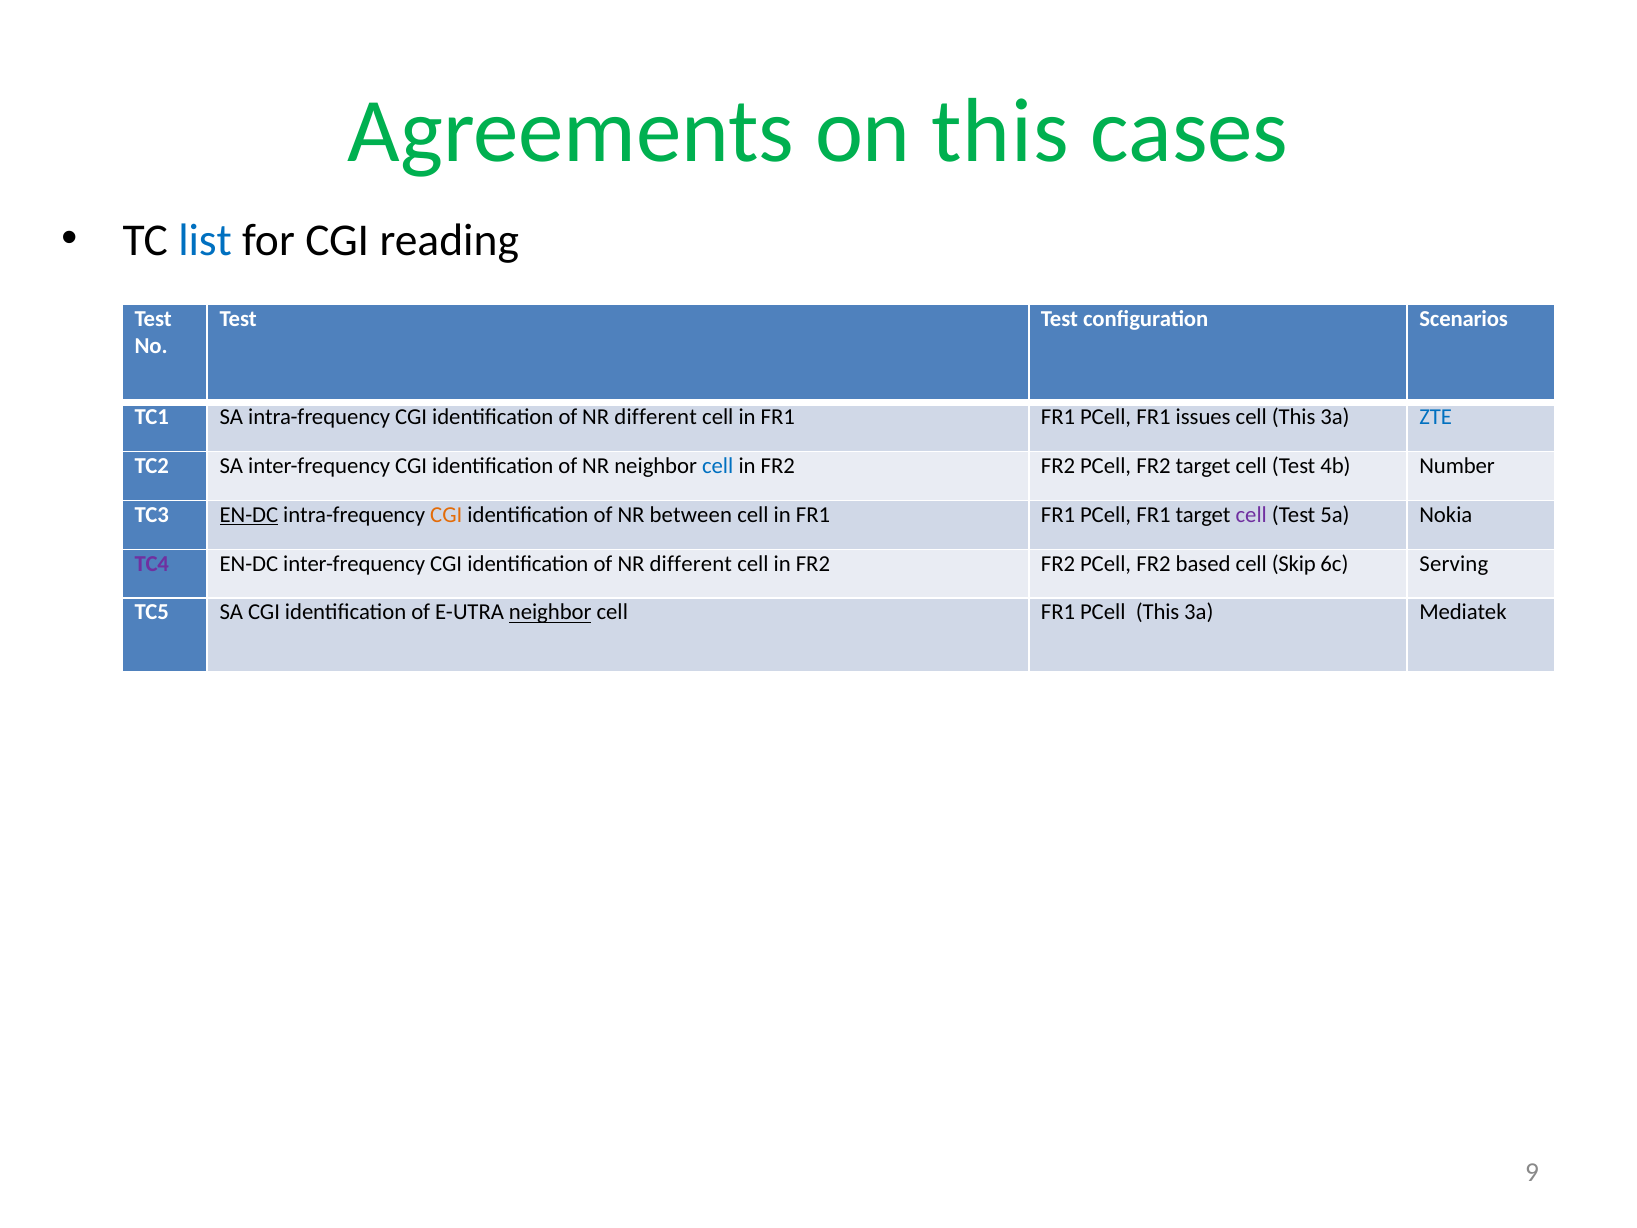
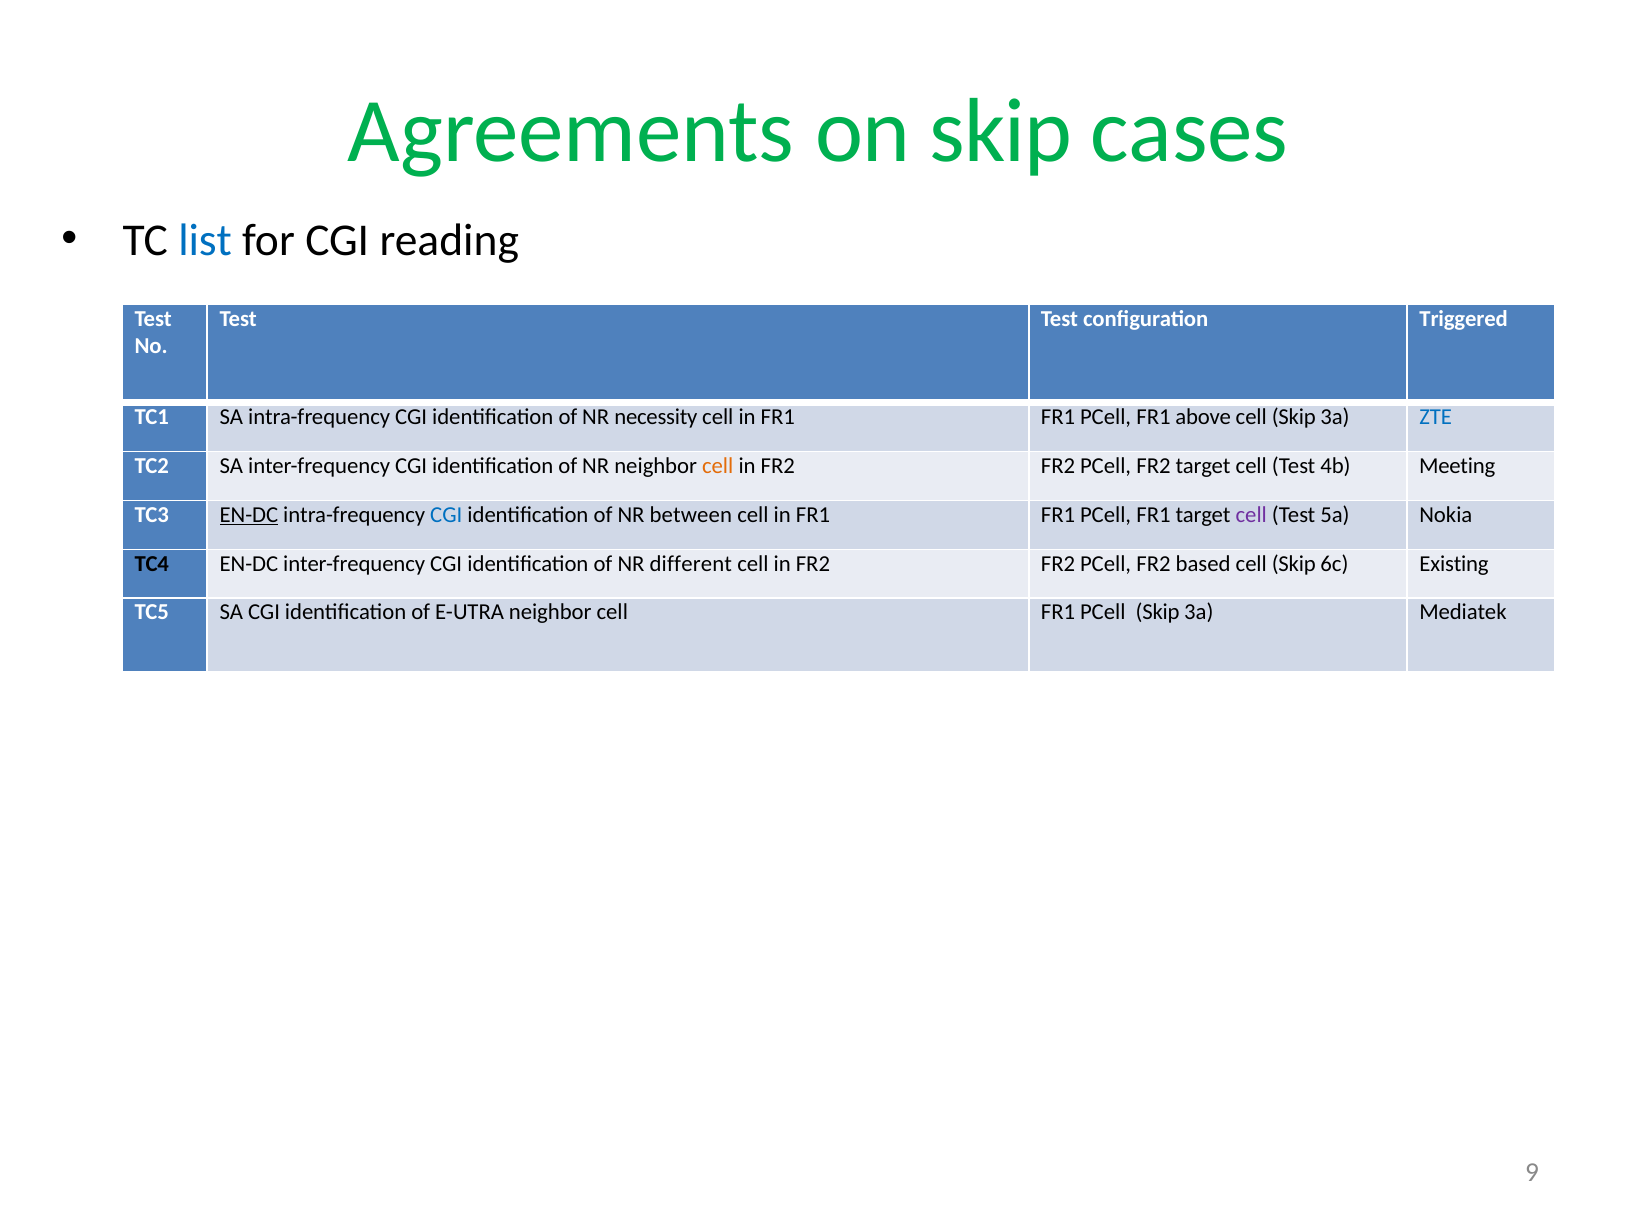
on this: this -> skip
Scenarios: Scenarios -> Triggered
different at (656, 416): different -> necessity
issues: issues -> above
This at (1294, 416): This -> Skip
cell at (718, 465) colour: blue -> orange
Number: Number -> Meeting
CGI at (446, 514) colour: orange -> blue
TC4 colour: purple -> black
Serving: Serving -> Existing
neighbor at (550, 612) underline: present -> none
PCell This: This -> Skip
